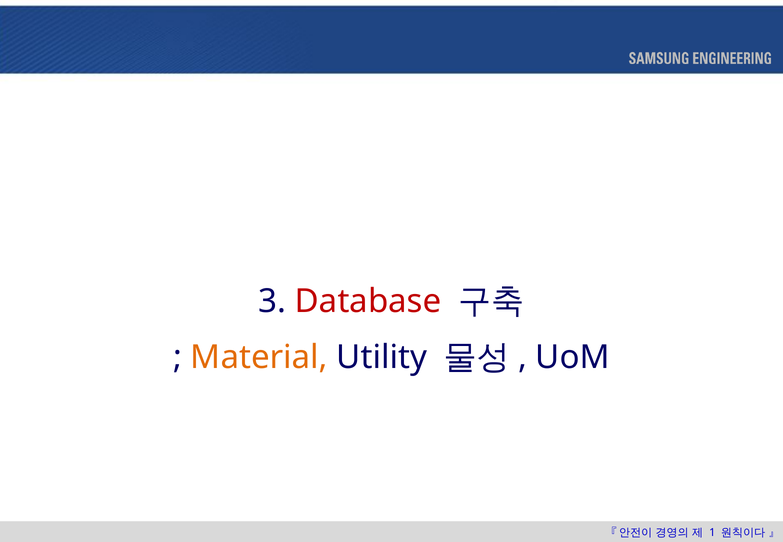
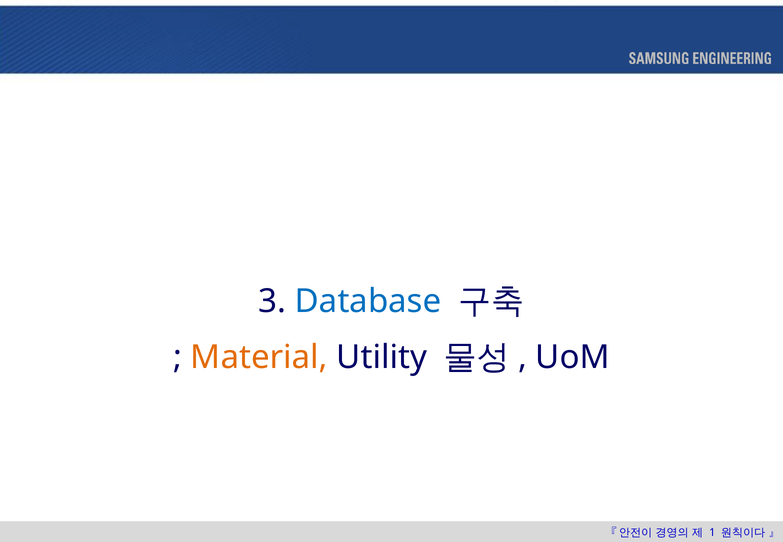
Database colour: red -> blue
